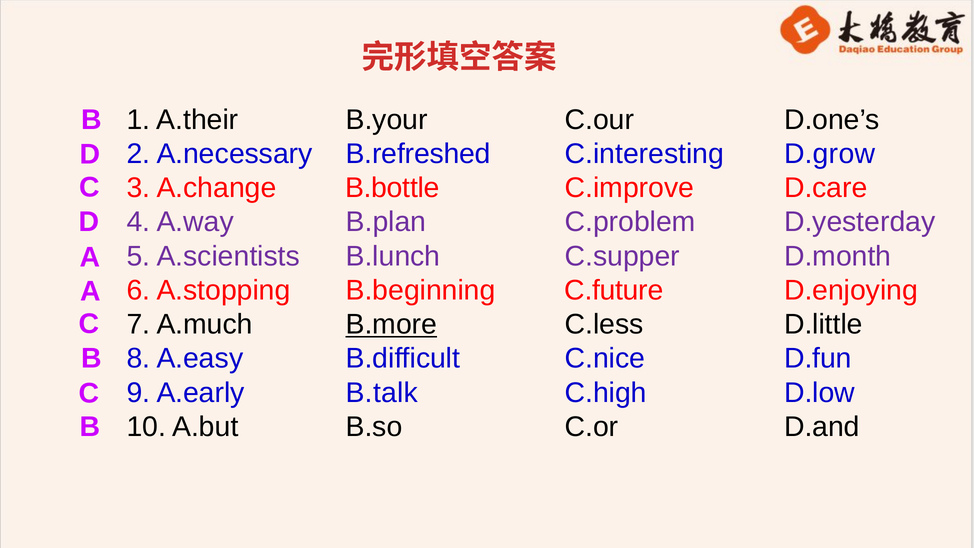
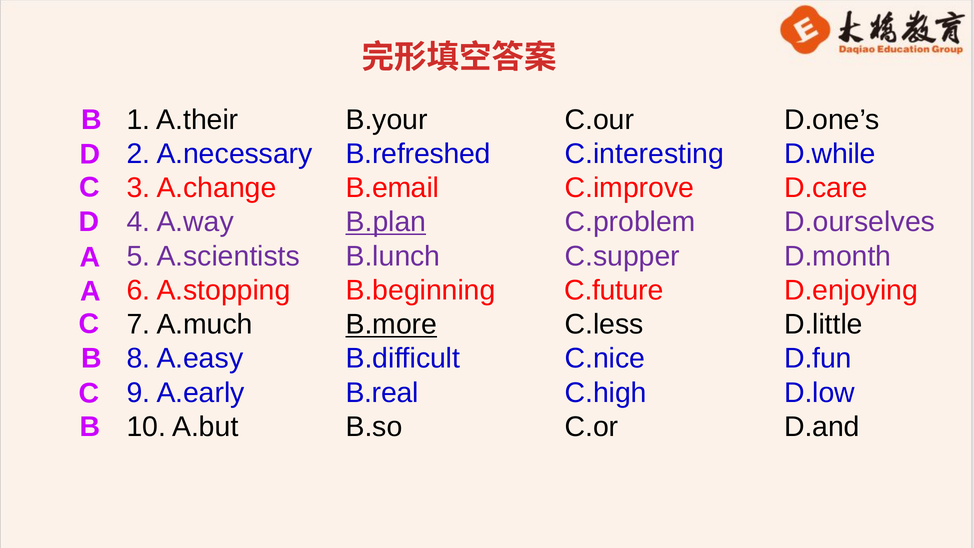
D.grow: D.grow -> D.while
B.bottle: B.bottle -> B.email
B.plan underline: none -> present
D.yesterday: D.yesterday -> D.ourselves
B.talk: B.talk -> B.real
